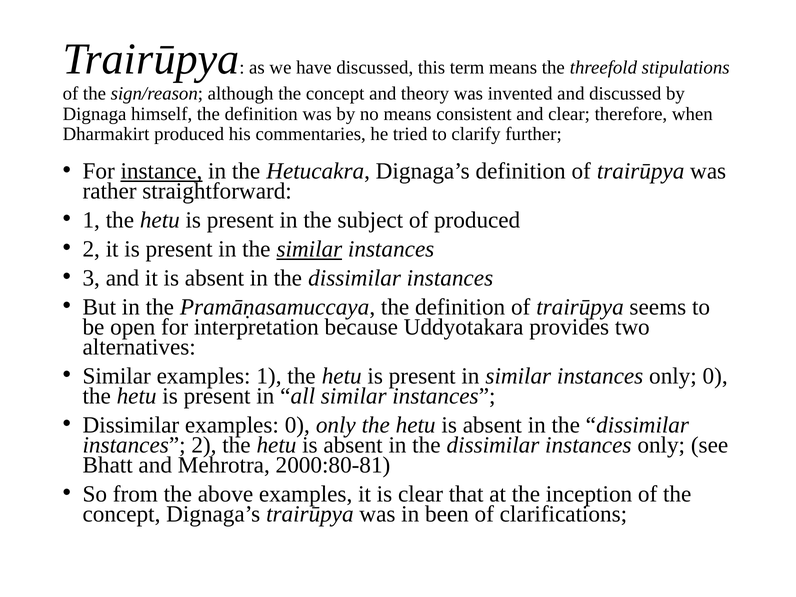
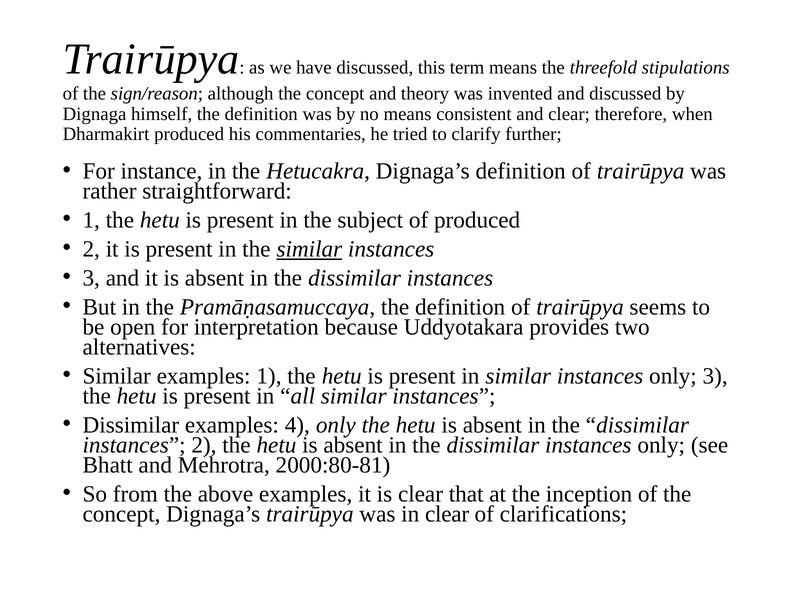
instance underline: present -> none
only 0: 0 -> 3
examples 0: 0 -> 4
in been: been -> clear
